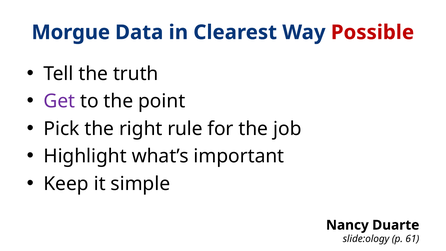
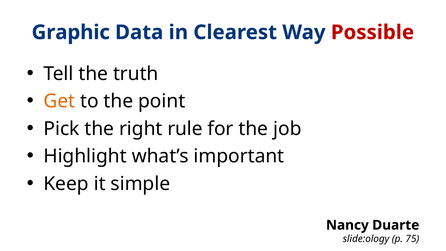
Morgue: Morgue -> Graphic
Get colour: purple -> orange
61: 61 -> 75
